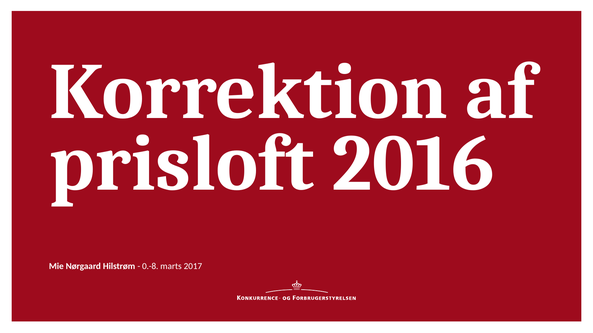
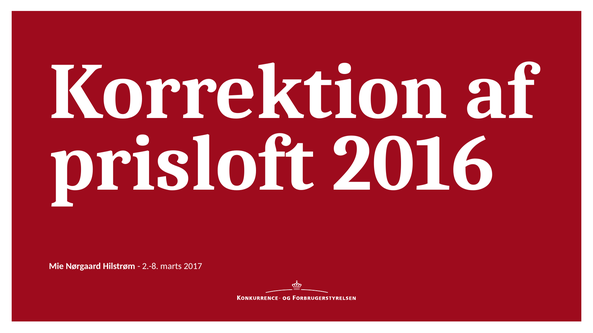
0.-8: 0.-8 -> 2.-8
